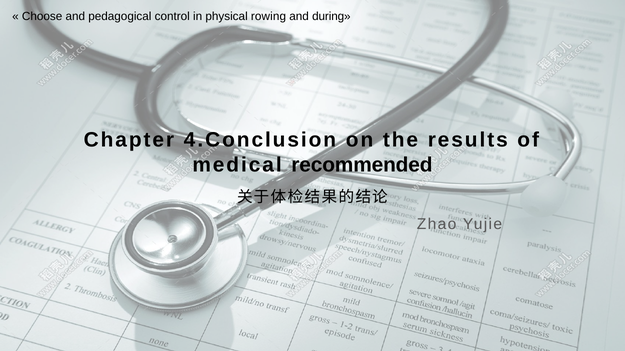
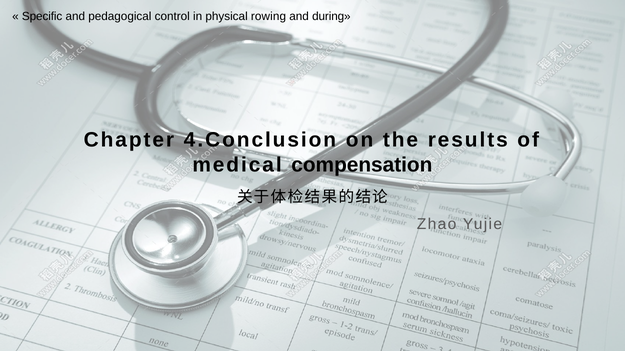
Choose: Choose -> Specific
recommended: recommended -> compensation
